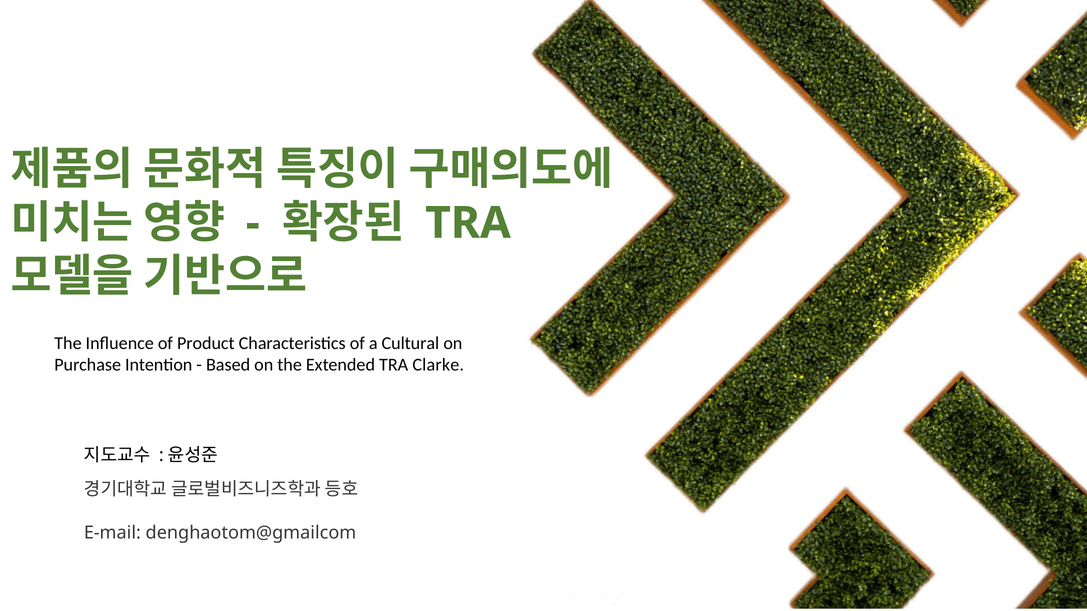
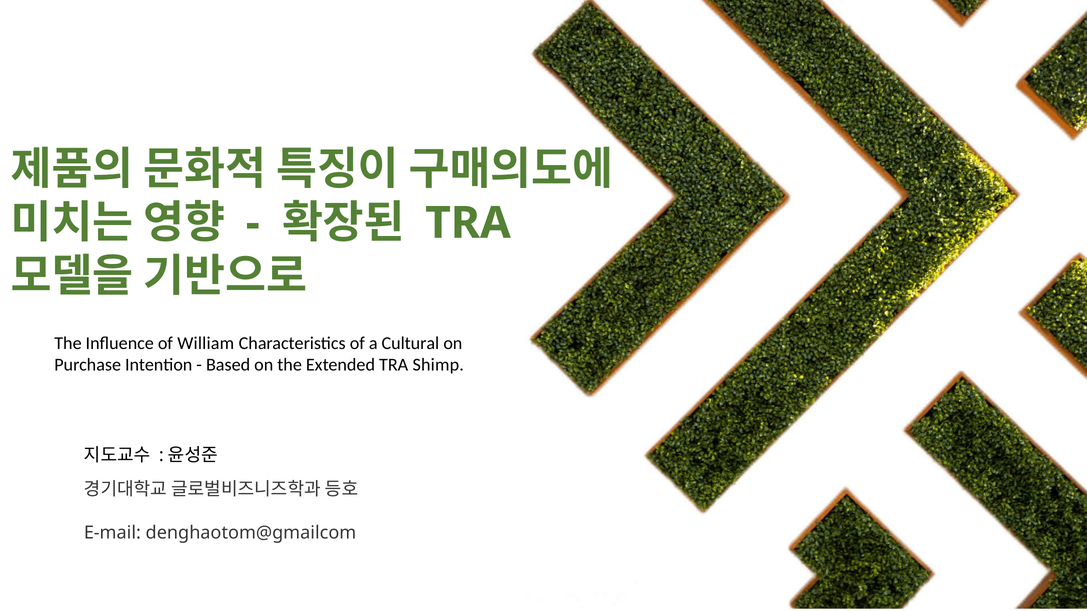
Product: Product -> William
Clarke: Clarke -> Shimp
